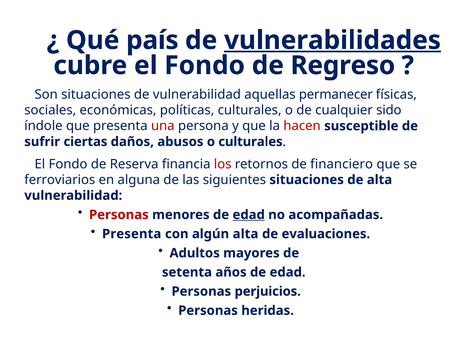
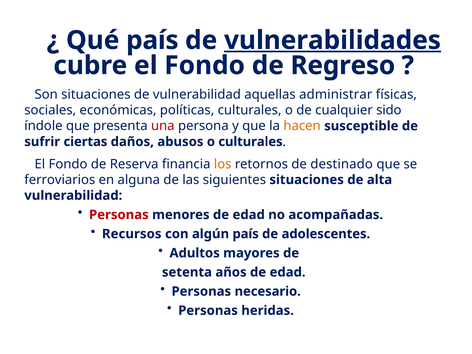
permanecer: permanecer -> administrar
hacen colour: red -> orange
los colour: red -> orange
financiero: financiero -> destinado
edad at (249, 215) underline: present -> none
Presenta at (132, 234): Presenta -> Recursos
algún alta: alta -> país
evaluaciones: evaluaciones -> adolescentes
perjuicios: perjuicios -> necesario
